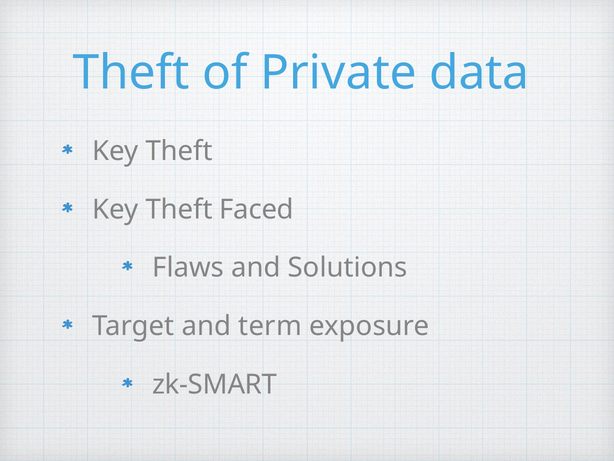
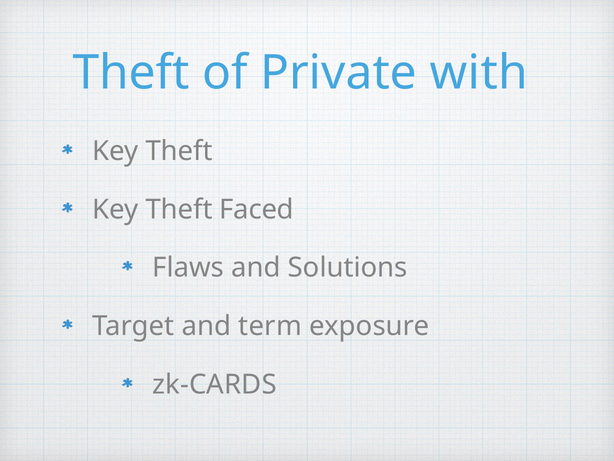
data: data -> with
zk-SMART: zk-SMART -> zk-CARDS
